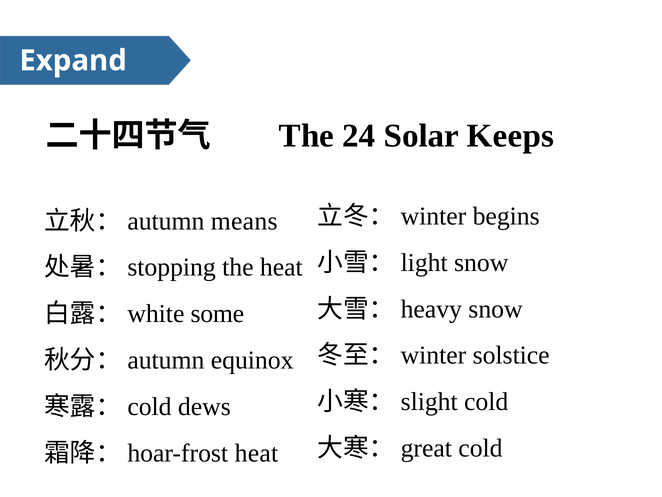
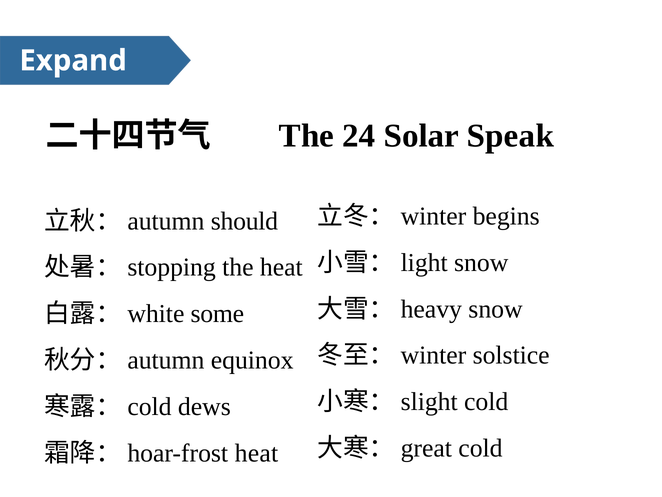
Keeps: Keeps -> Speak
means: means -> should
